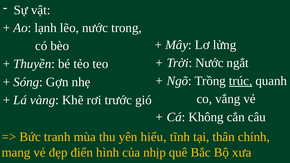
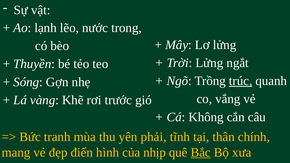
Trời Nước: Nước -> Lửng
hiểu: hiểu -> phải
Bắc underline: none -> present
